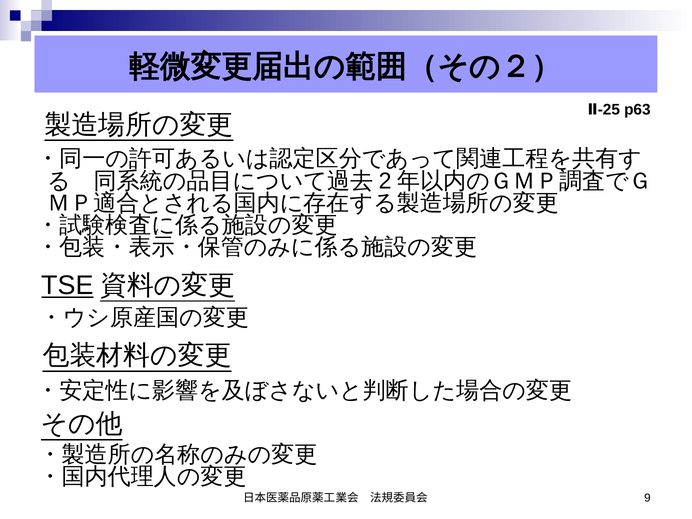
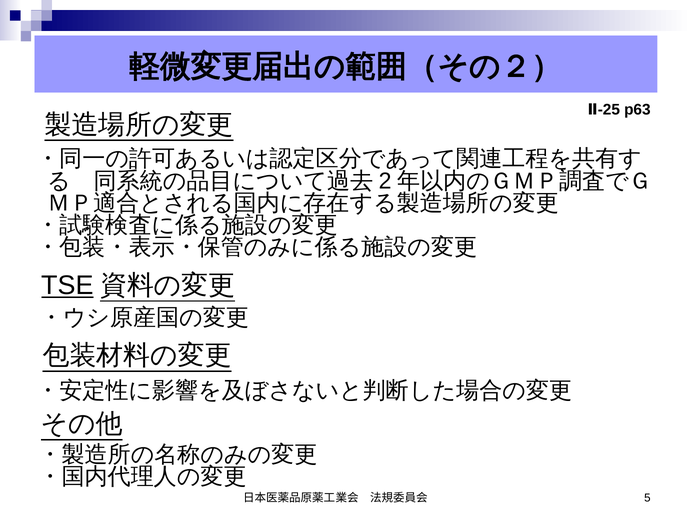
9: 9 -> 5
